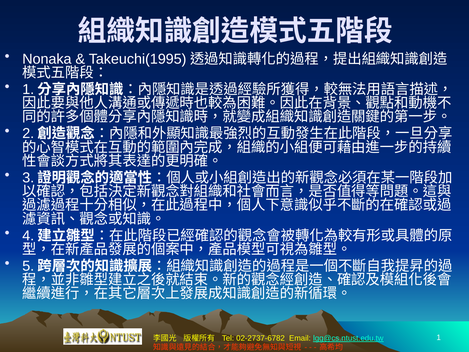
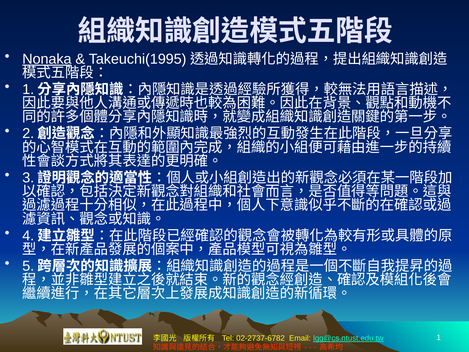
Nonaka underline: none -> present
